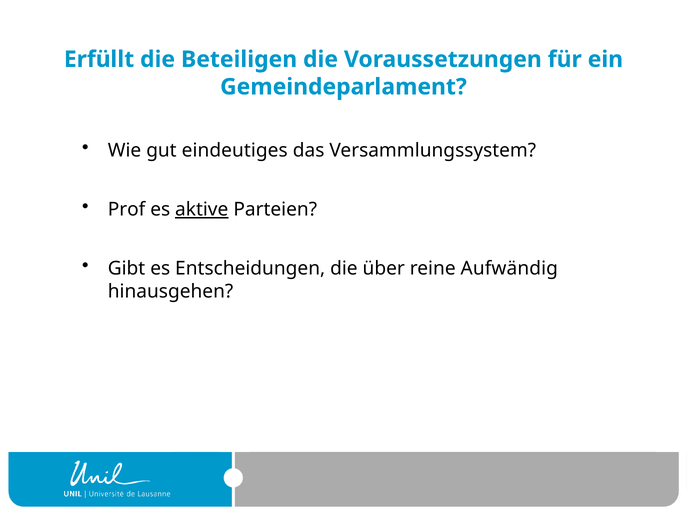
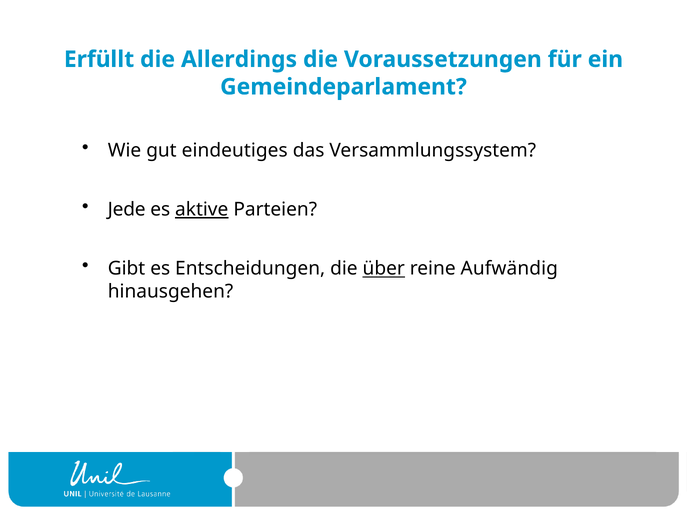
Beteiligen: Beteiligen -> Allerdings
Prof: Prof -> Jede
über underline: none -> present
